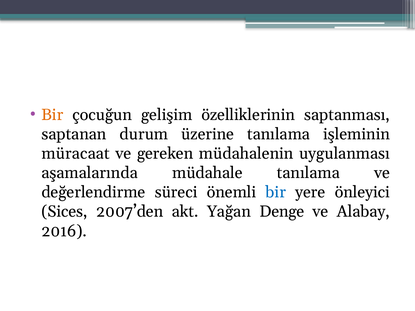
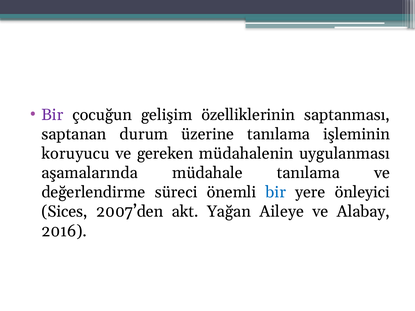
Bir at (52, 115) colour: orange -> purple
müracaat: müracaat -> koruyucu
Denge: Denge -> Aileye
